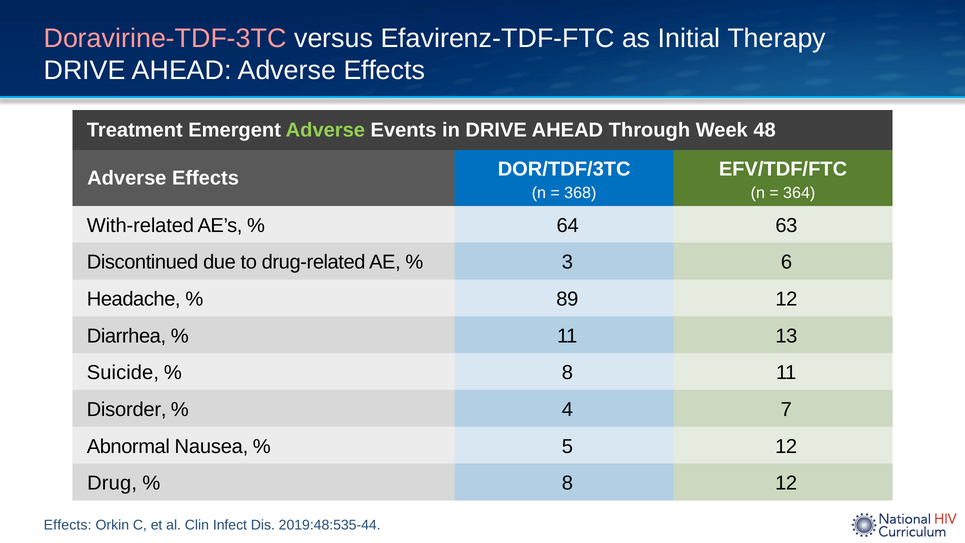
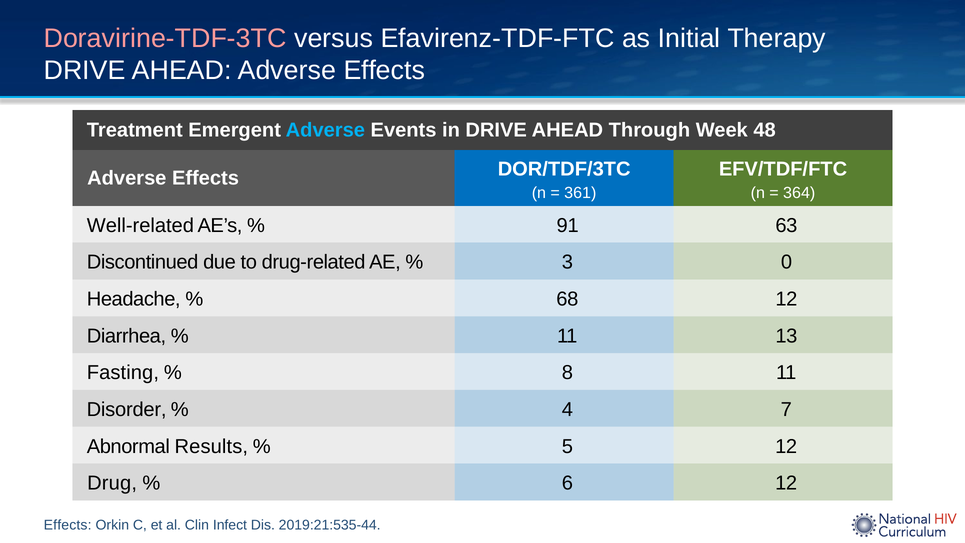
Adverse at (325, 130) colour: light green -> light blue
368: 368 -> 361
With-related: With-related -> Well-related
64: 64 -> 91
6: 6 -> 0
89: 89 -> 68
Suicide: Suicide -> Fasting
Nausea: Nausea -> Results
8 at (567, 483): 8 -> 6
2019:48:535-44: 2019:48:535-44 -> 2019:21:535-44
